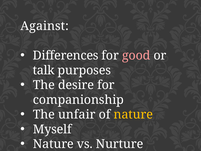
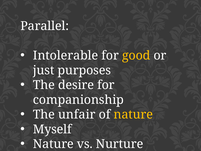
Against: Against -> Parallel
Differences: Differences -> Intolerable
good colour: pink -> yellow
talk: talk -> just
